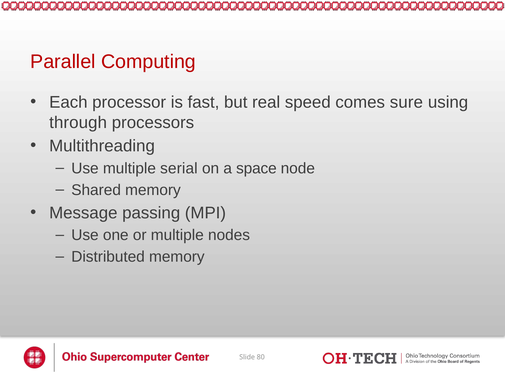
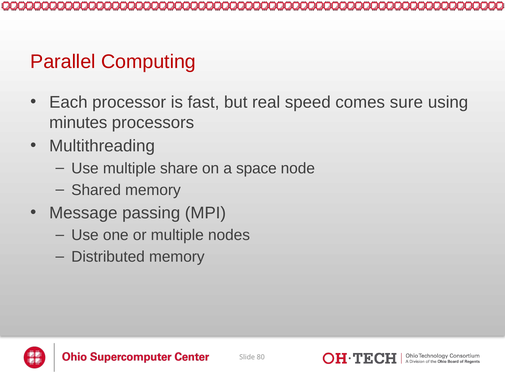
through: through -> minutes
serial: serial -> share
